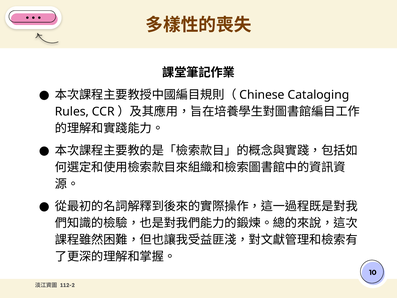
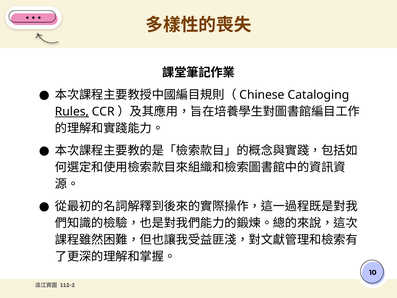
Rules underline: none -> present
